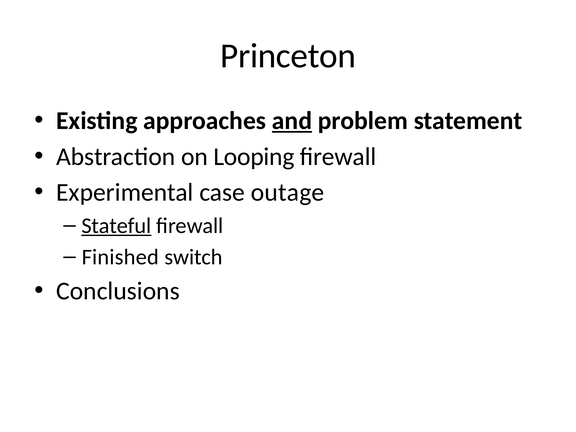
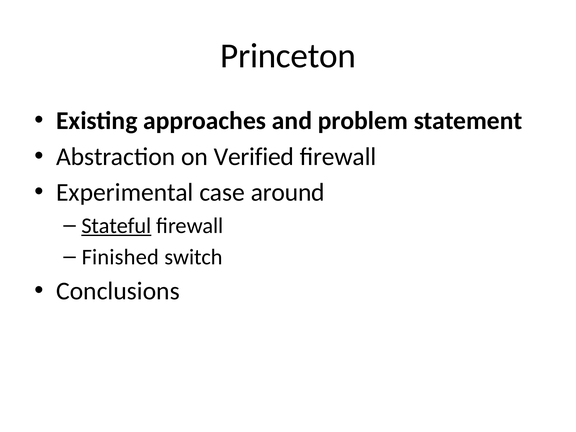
and underline: present -> none
Looping: Looping -> Verified
outage: outage -> around
